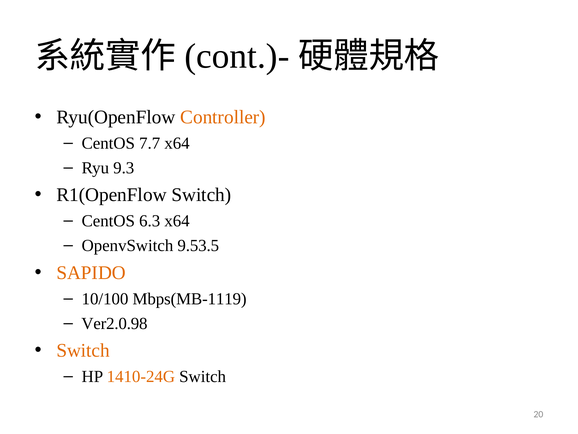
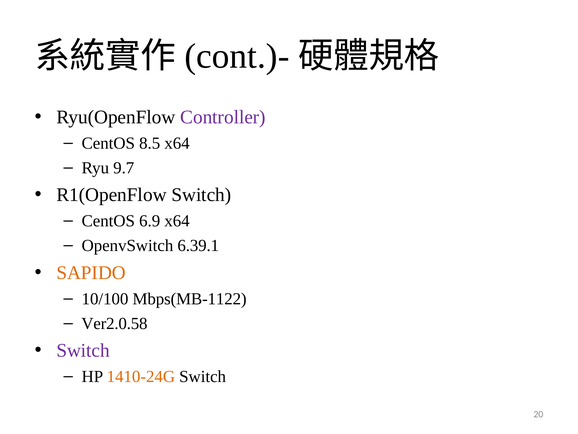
Controller colour: orange -> purple
7.7: 7.7 -> 8.5
9.3: 9.3 -> 9.7
6.3: 6.3 -> 6.9
9.53.5: 9.53.5 -> 6.39.1
Mbps(MB-1119: Mbps(MB-1119 -> Mbps(MB-1122
Ver2.0.98: Ver2.0.98 -> Ver2.0.58
Switch at (83, 350) colour: orange -> purple
